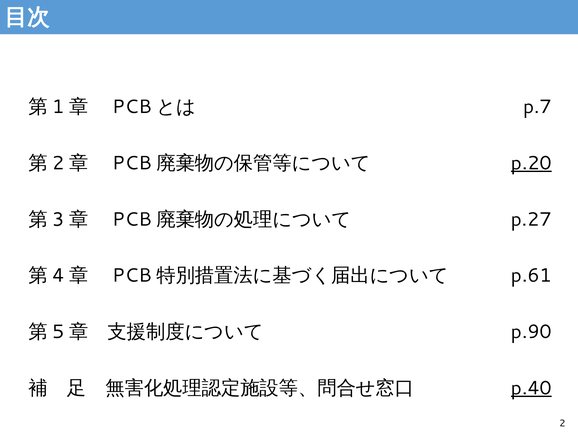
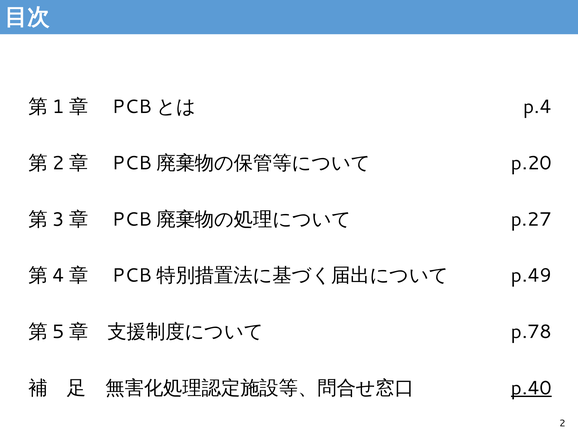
p.7: p.7 -> p.4
p.20 underline: present -> none
p.61: p.61 -> p.49
p.90: p.90 -> p.78
